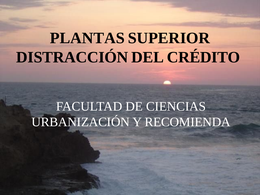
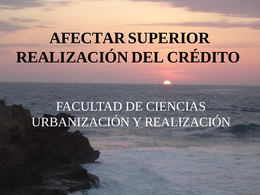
PLANTAS: PLANTAS -> AFECTAR
DISTRACCIÓN at (72, 57): DISTRACCIÓN -> REALIZACIÓN
Y RECOMIENDA: RECOMIENDA -> REALIZACIÓN
